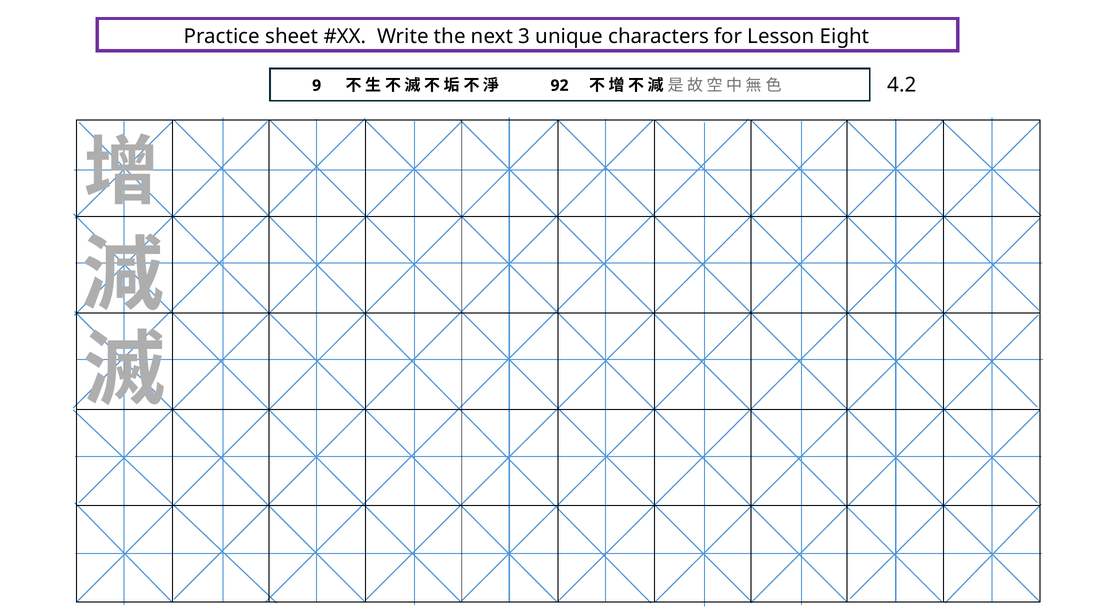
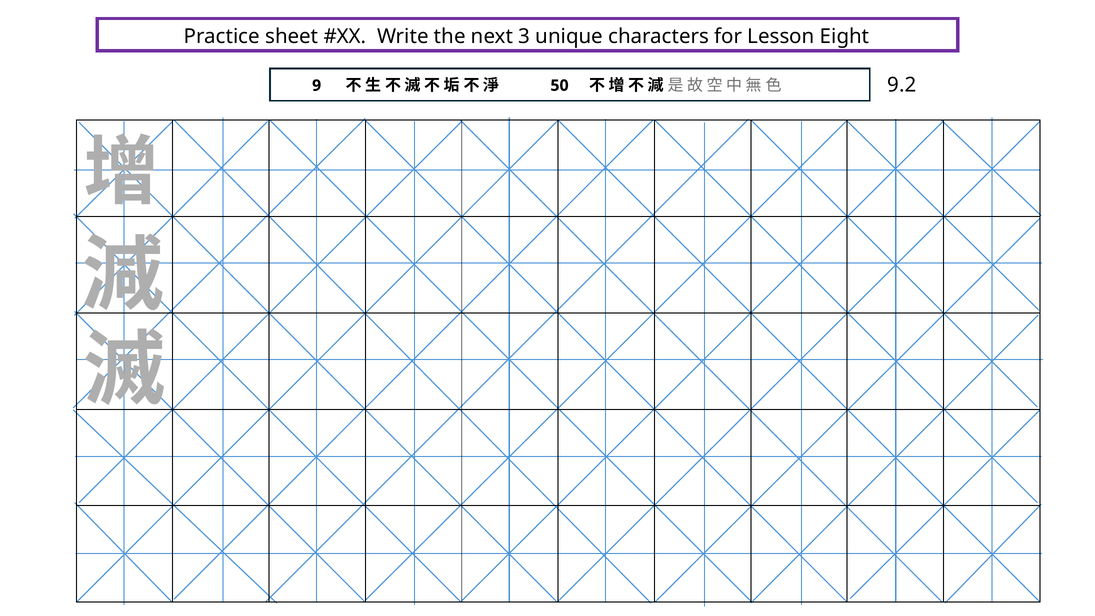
4.2: 4.2 -> 9.2
92: 92 -> 50
